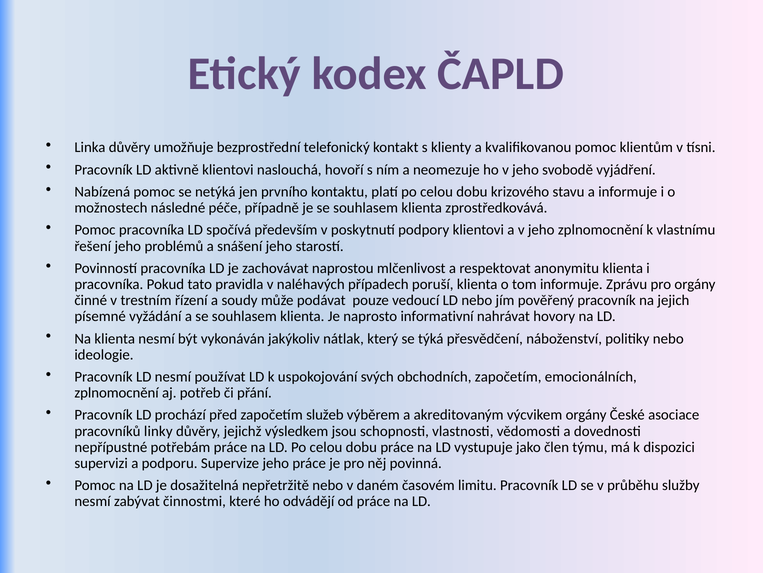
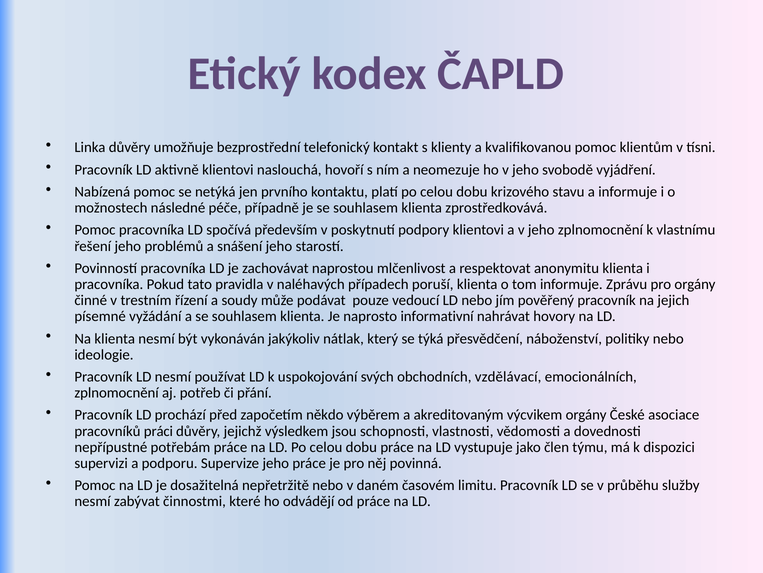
obchodních započetím: započetím -> vzdělávací
služeb: služeb -> někdo
linky: linky -> práci
